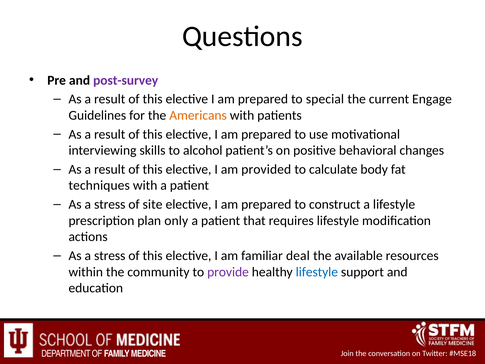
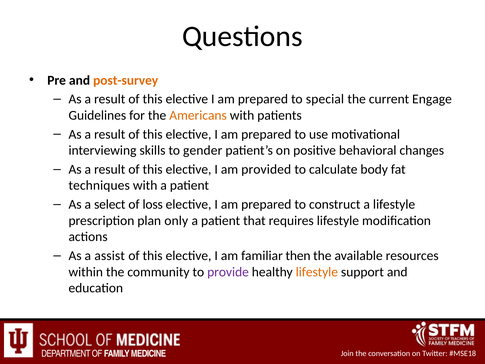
post-survey colour: purple -> orange
alcohol: alcohol -> gender
stress at (110, 204): stress -> select
site: site -> loss
stress at (110, 256): stress -> assist
deal: deal -> then
lifestyle at (317, 272) colour: blue -> orange
